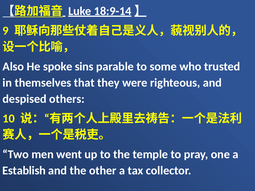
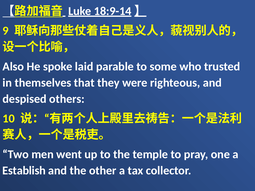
sins: sins -> laid
